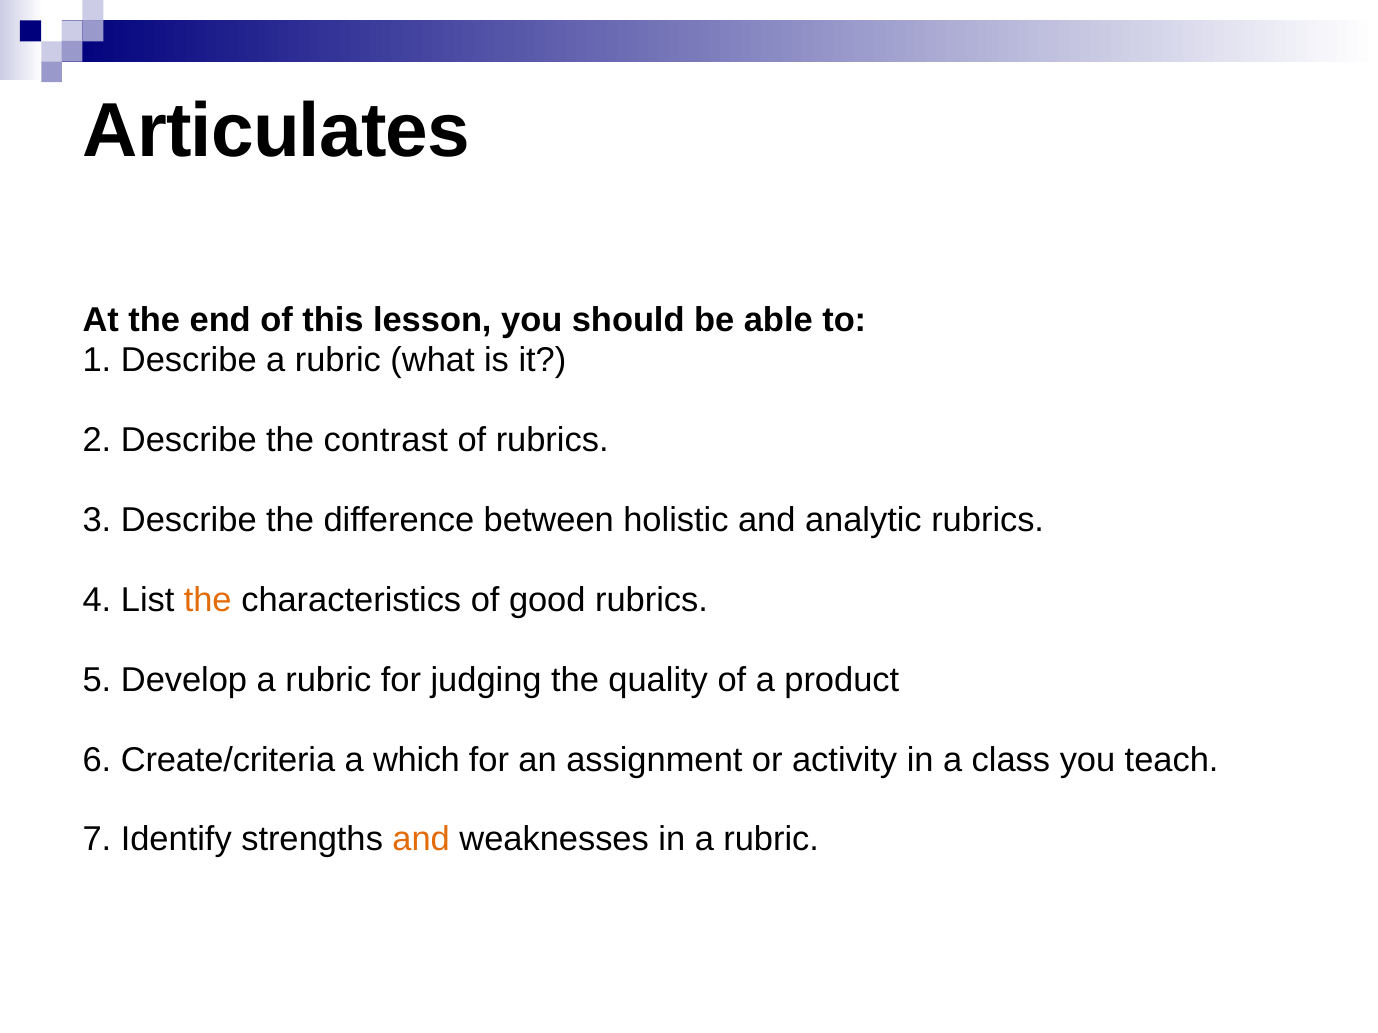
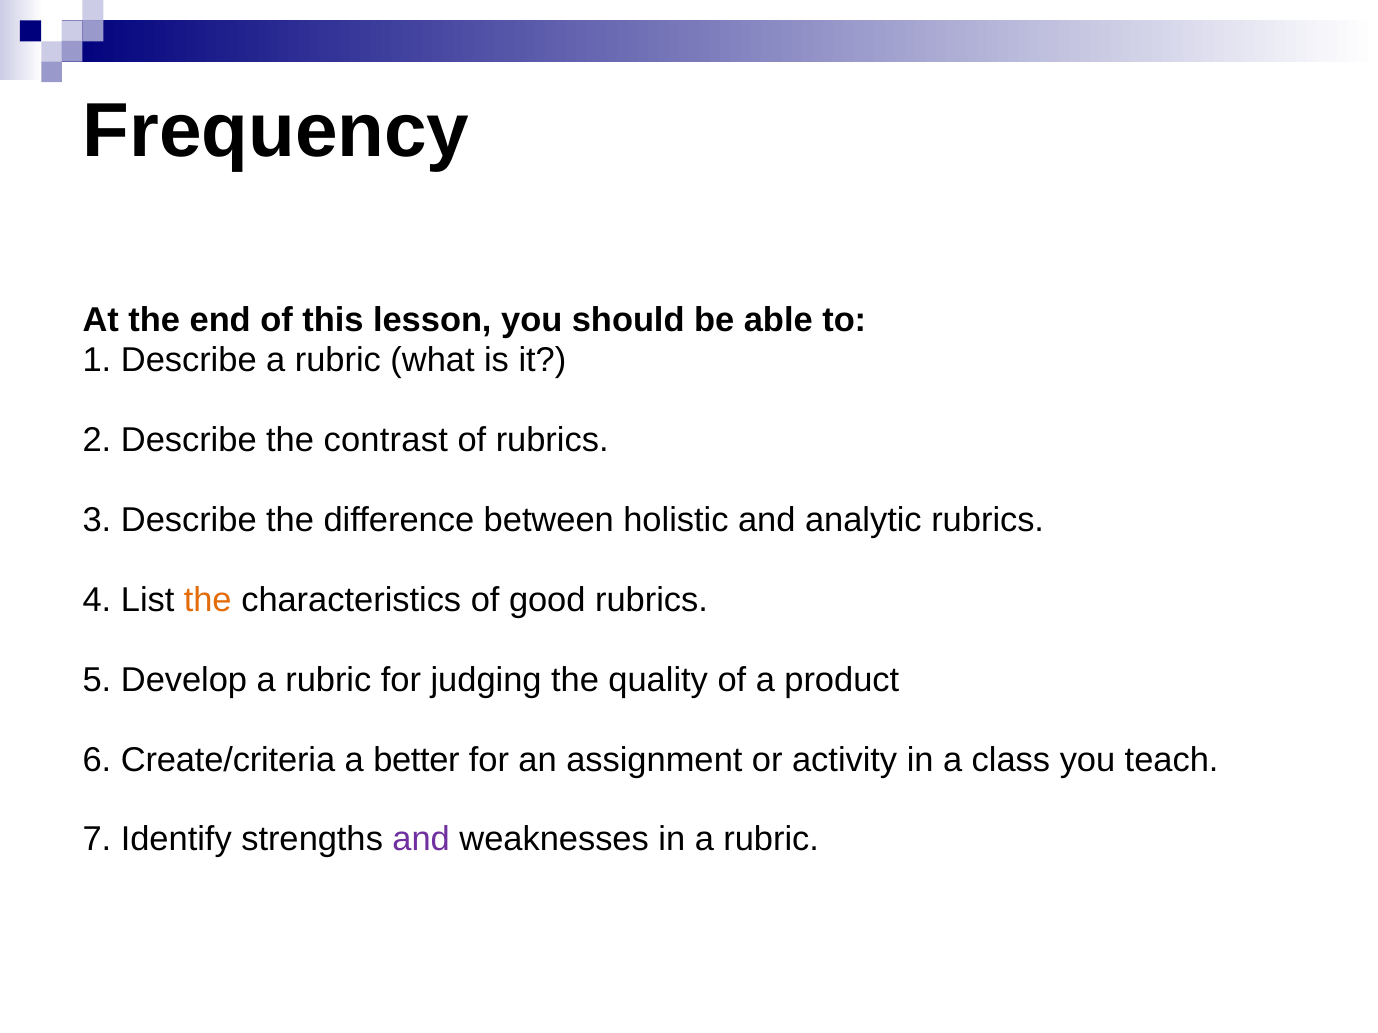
Articulates: Articulates -> Frequency
which: which -> better
and at (421, 840) colour: orange -> purple
